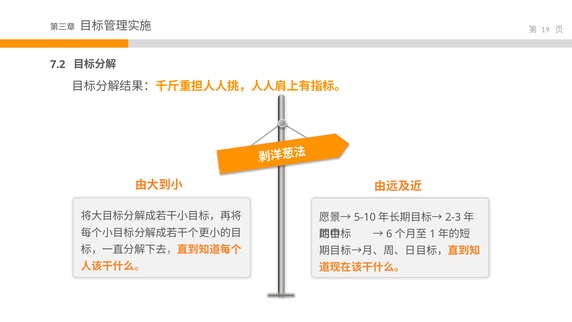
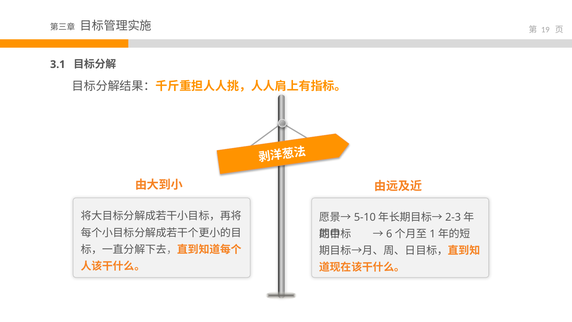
7.2: 7.2 -> 3.1
